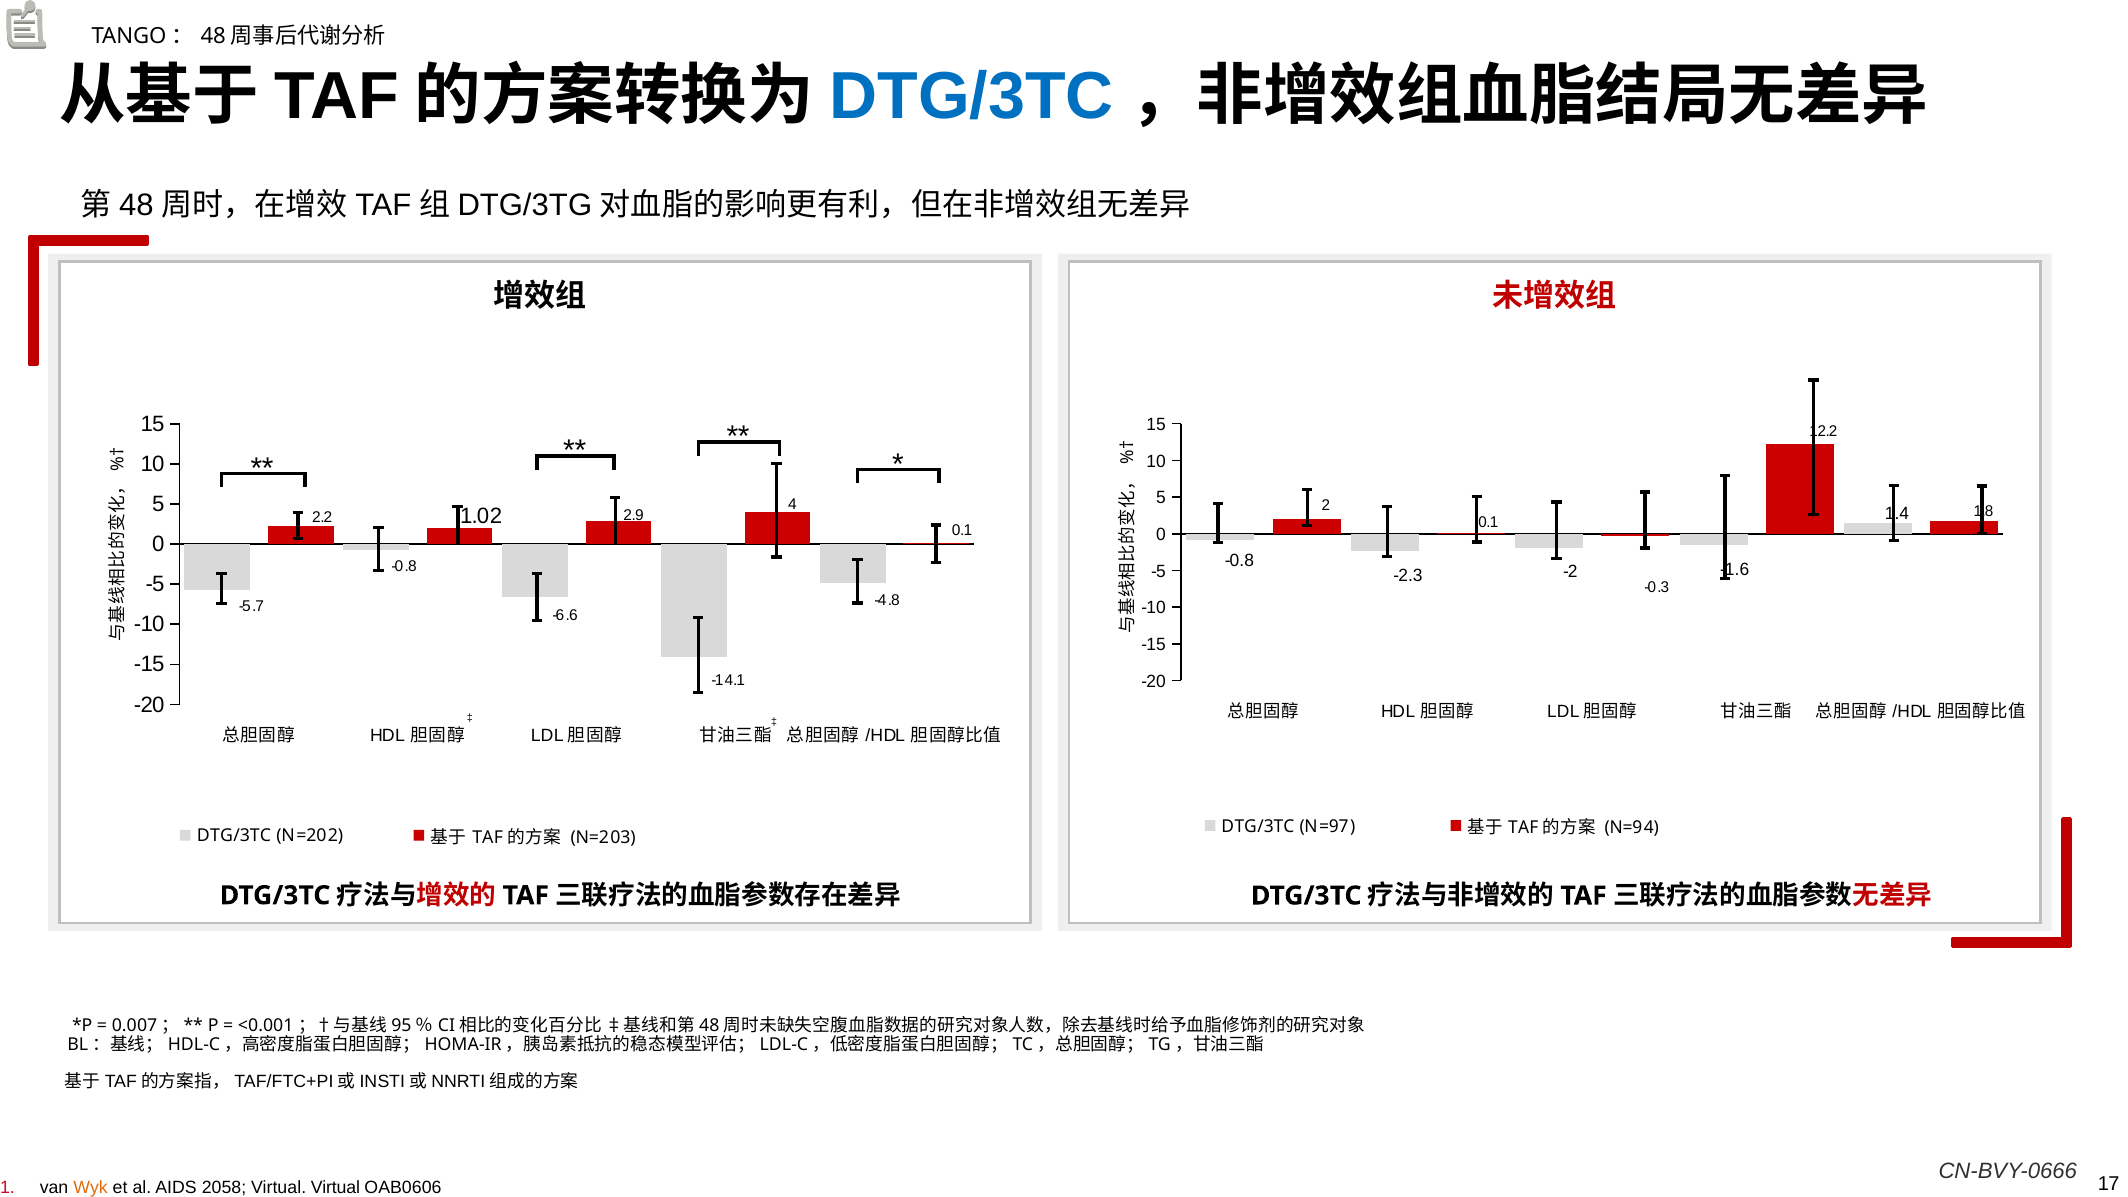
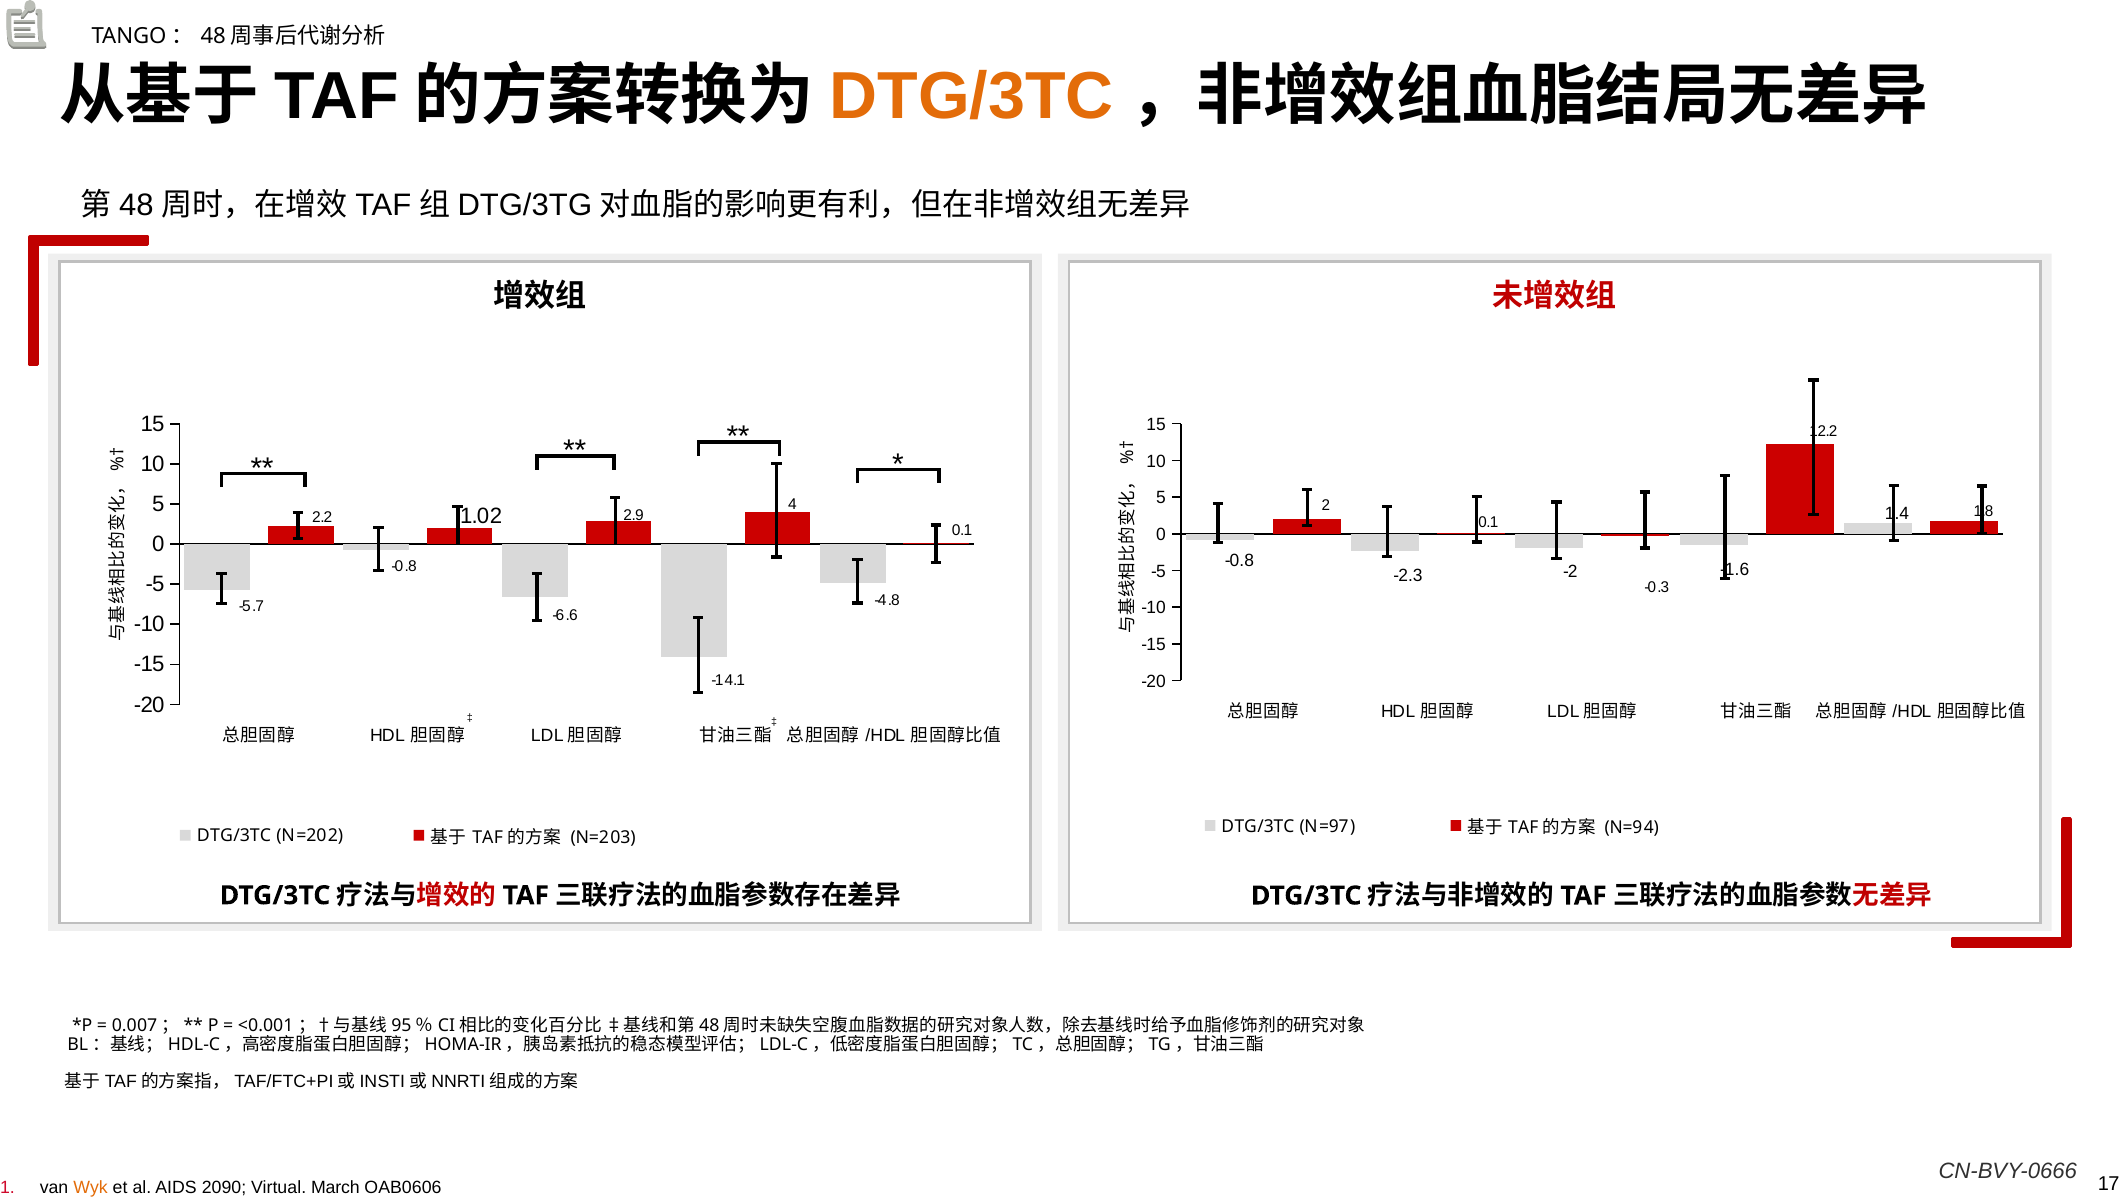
DTG/3TC at (972, 97) colour: blue -> orange
2058: 2058 -> 2090
Virtual Virtual: Virtual -> March
